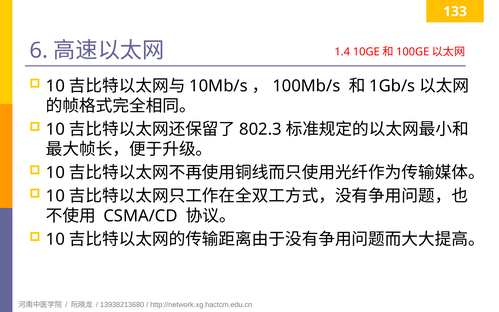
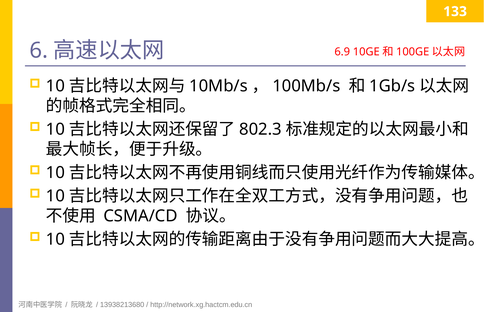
1.4: 1.4 -> 6.9
